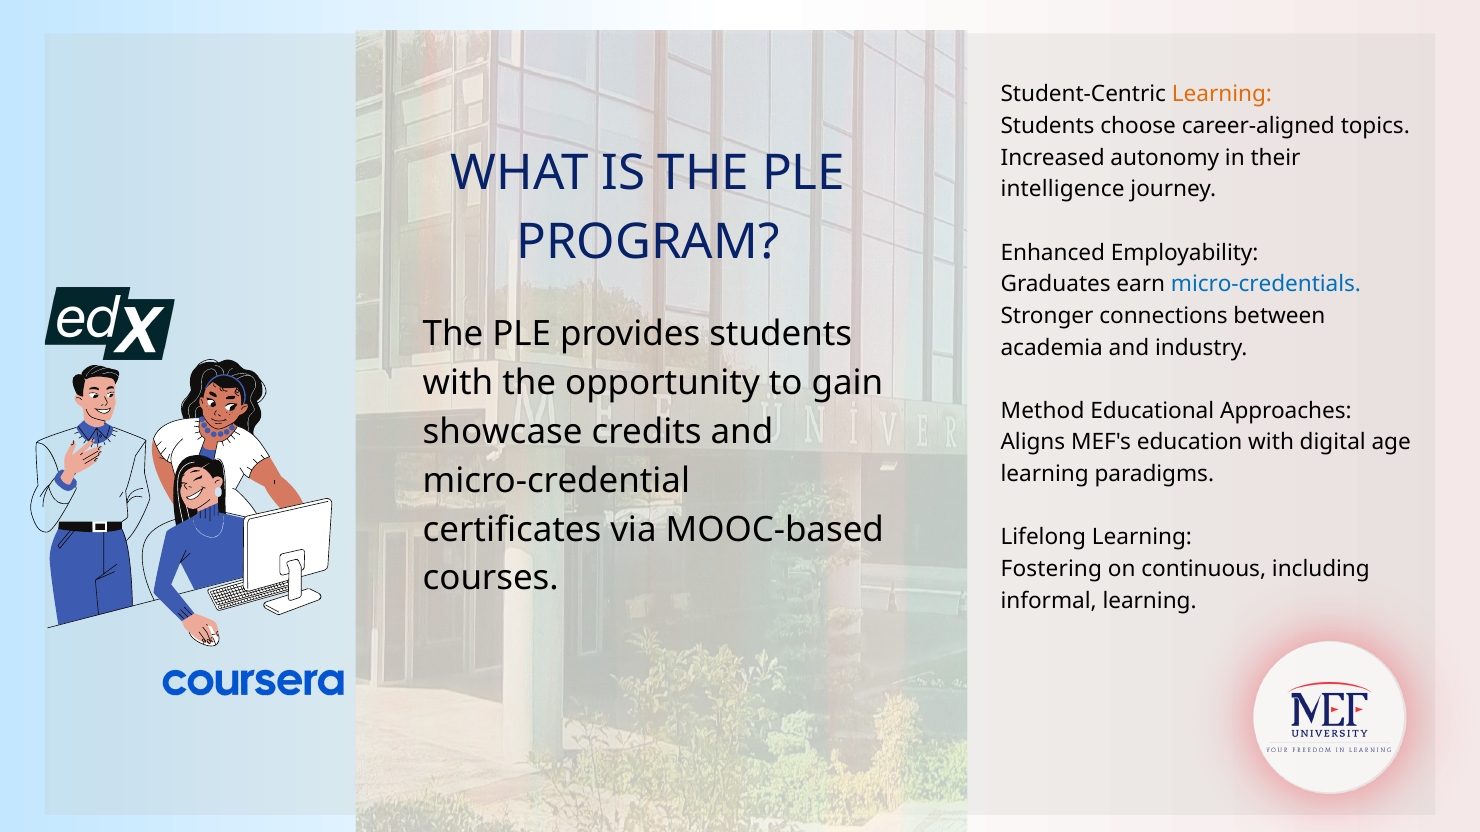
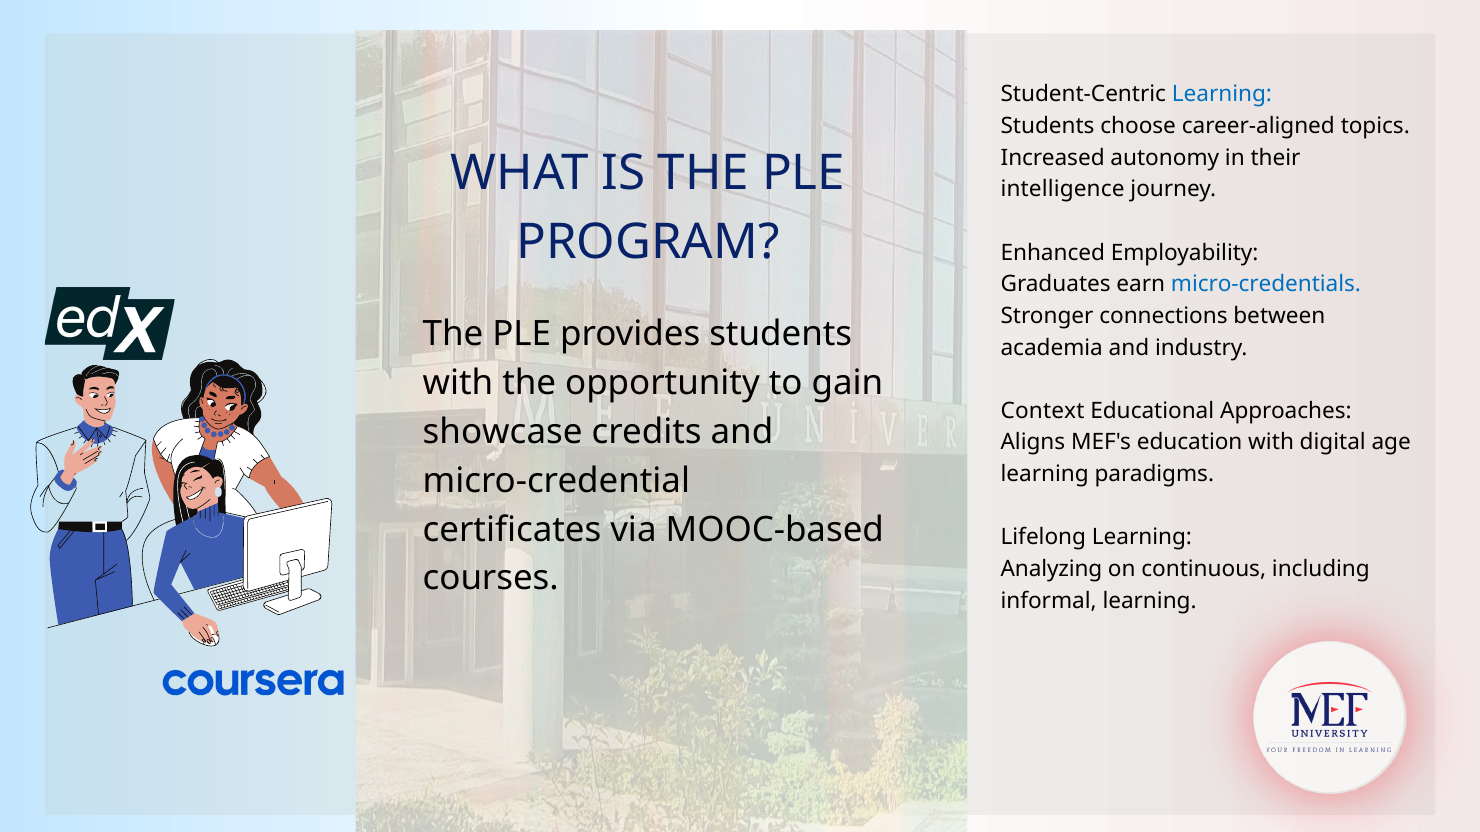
Learning at (1222, 94) colour: orange -> blue
Method: Method -> Context
Fostering: Fostering -> Analyzing
